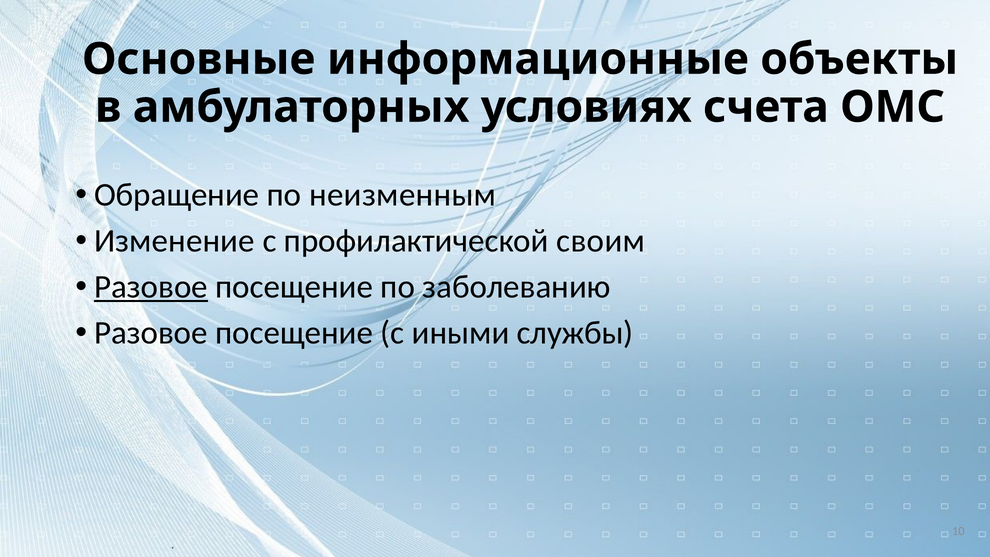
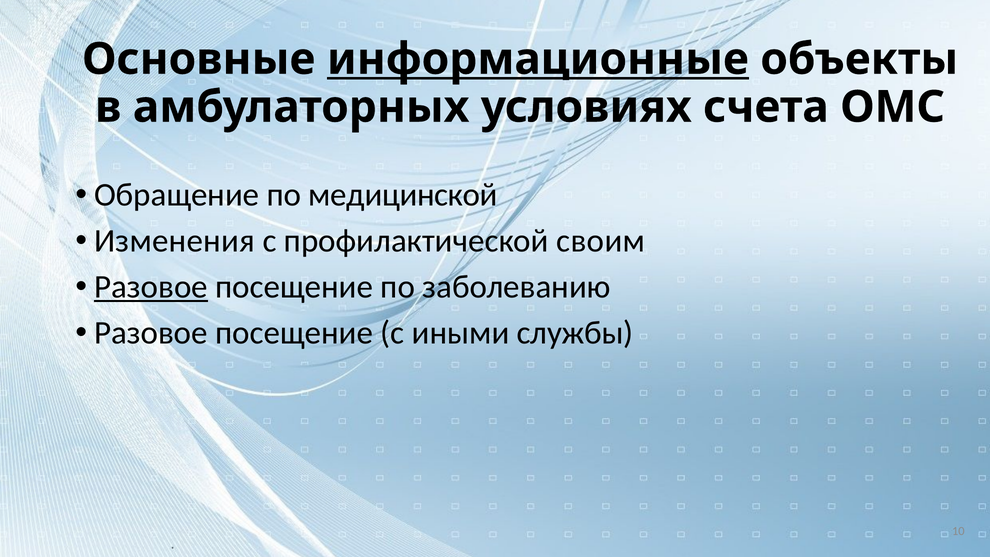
информационные underline: none -> present
неизменным: неизменным -> медицинской
Изменение: Изменение -> Изменения
